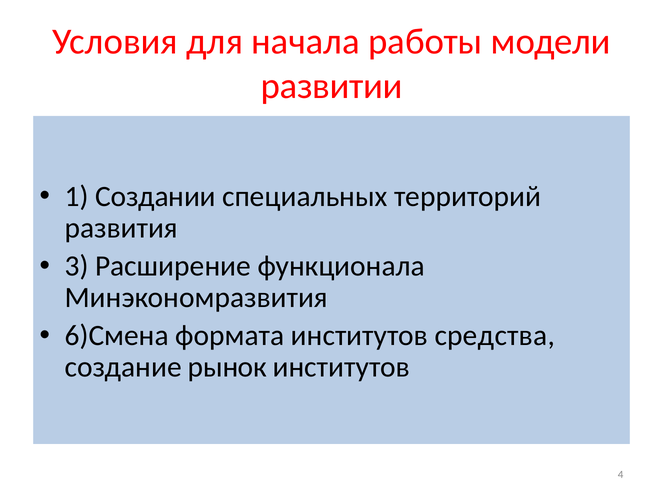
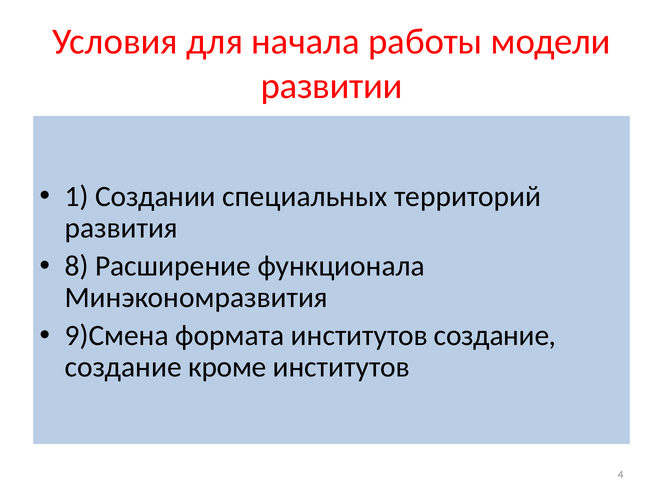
3: 3 -> 8
6)Смена: 6)Смена -> 9)Смена
институтов средства: средства -> создание
рынок: рынок -> кроме
